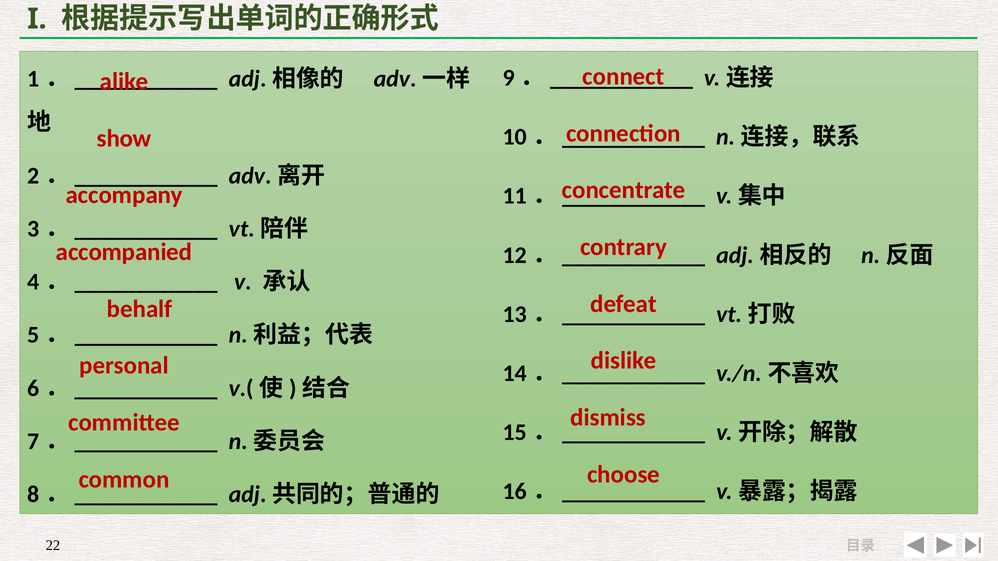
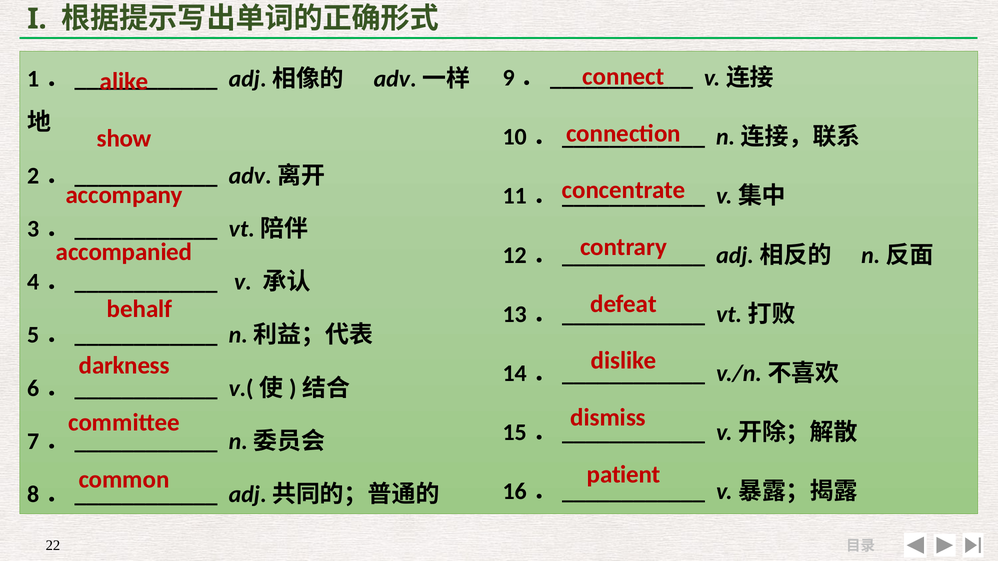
personal: personal -> darkness
choose: choose -> patient
